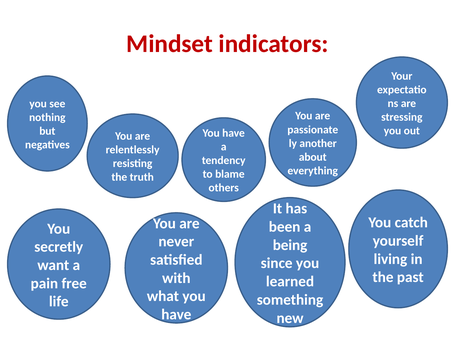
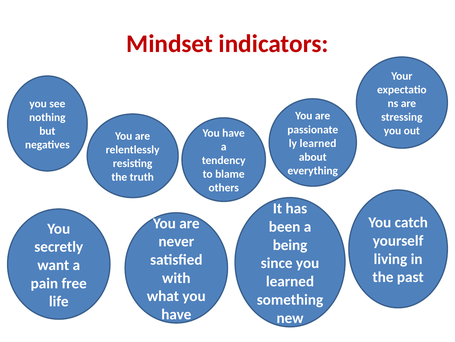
another at (318, 143): another -> learned
